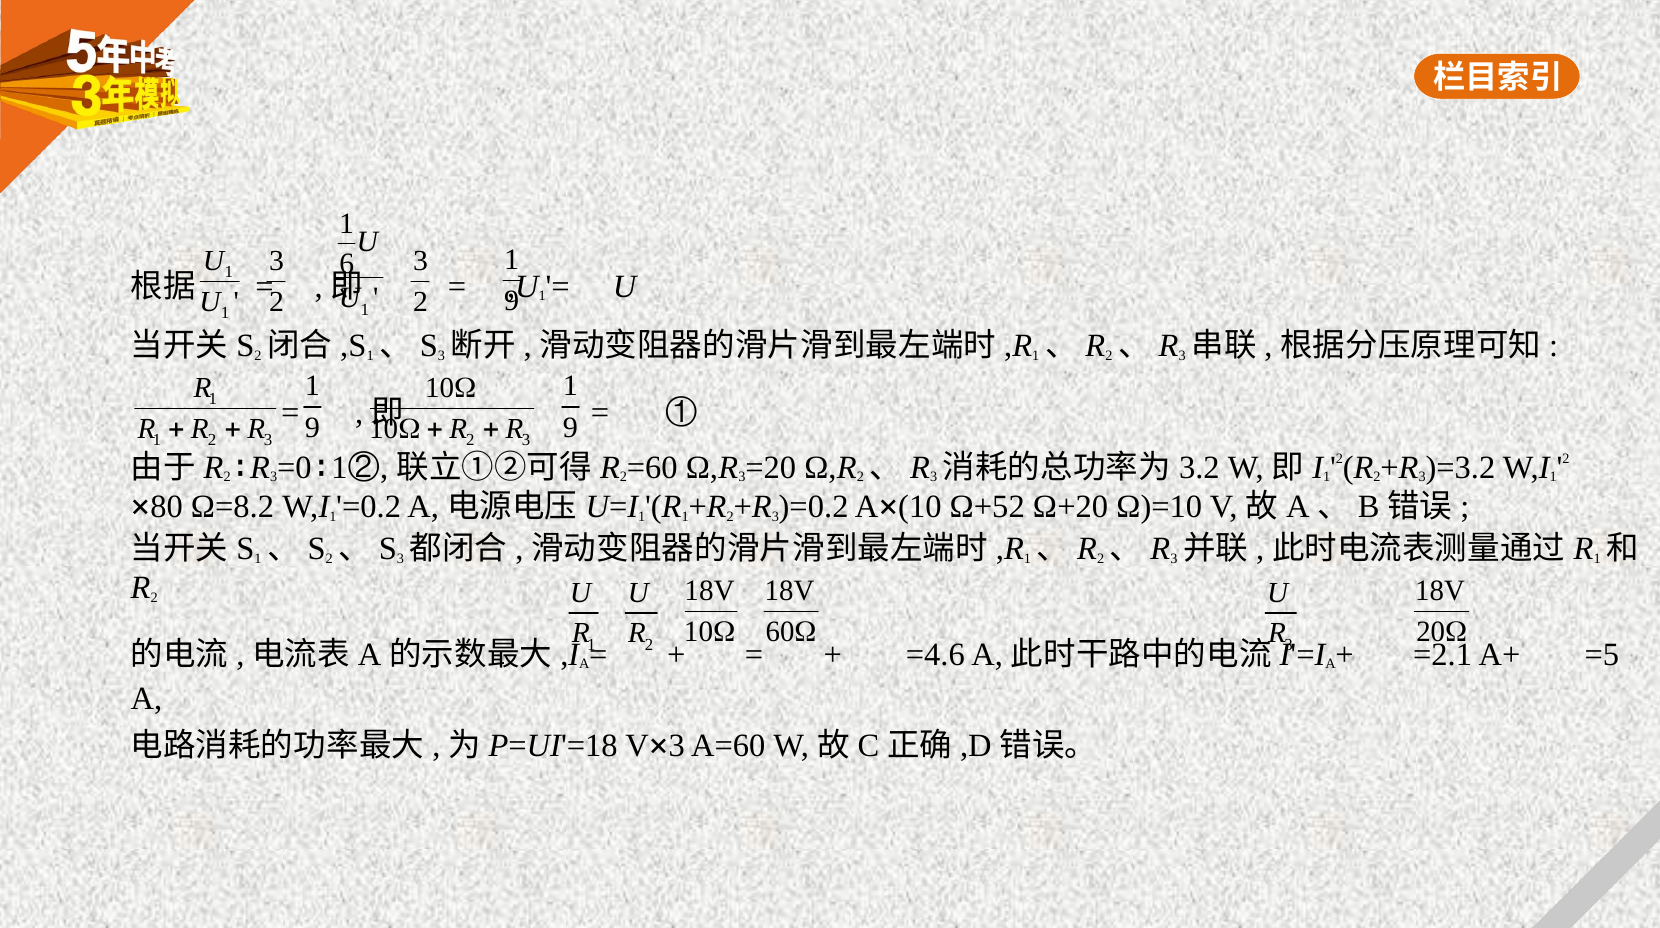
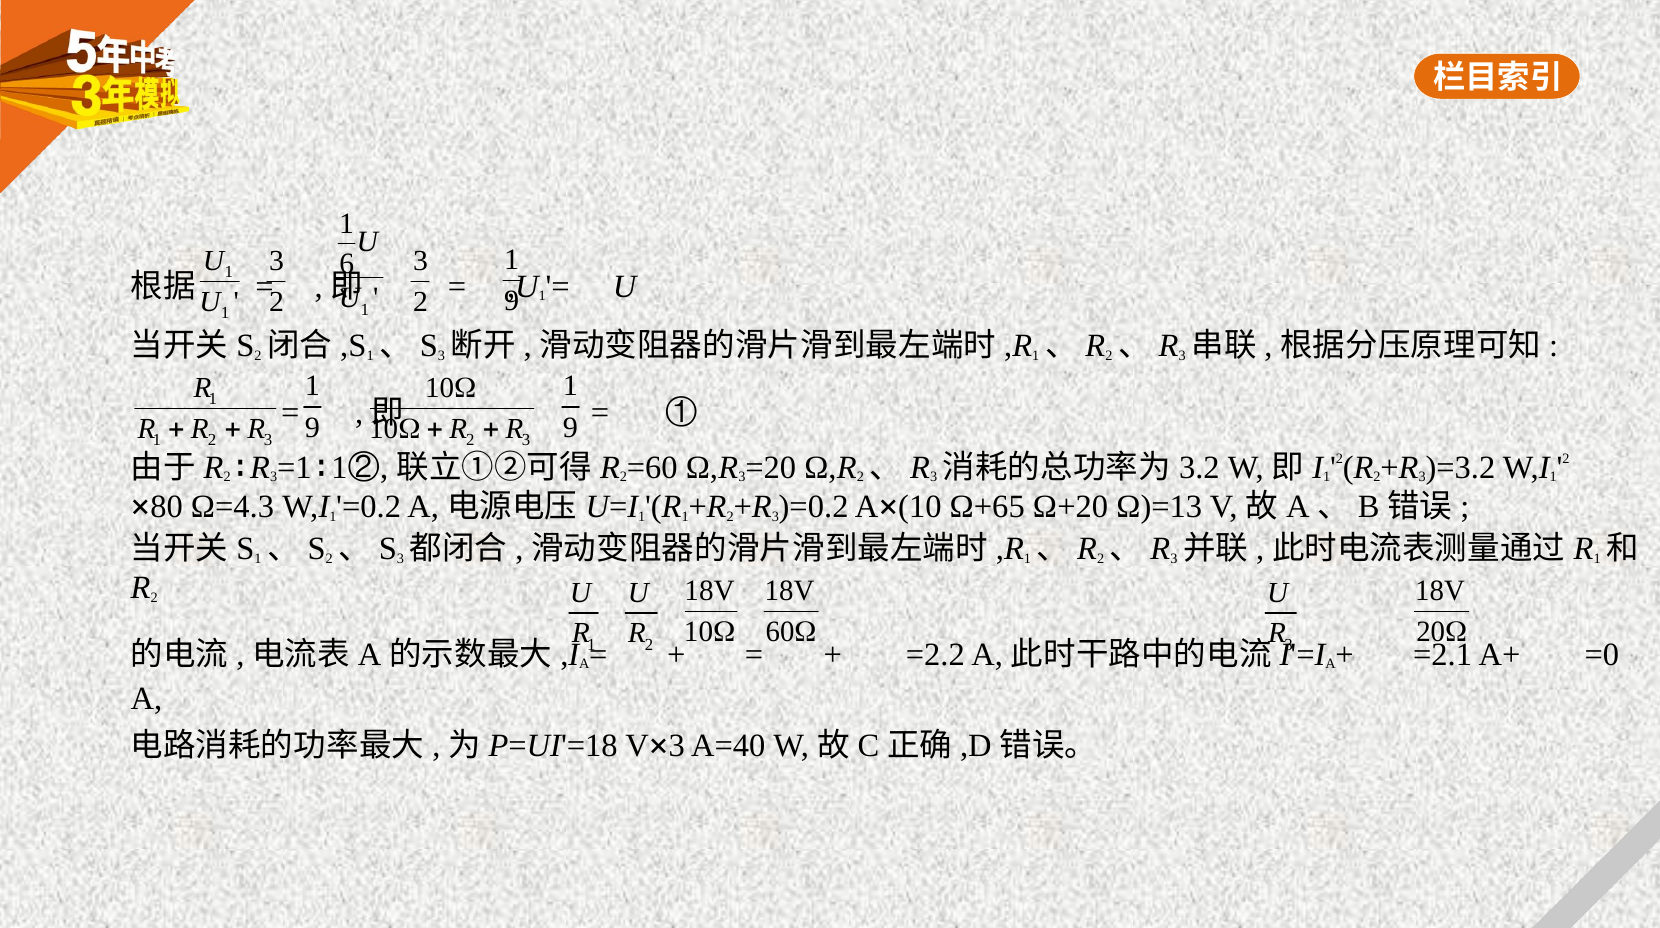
=0: =0 -> =1
Ω=8.2: Ω=8.2 -> Ω=4.3
Ω+52: Ω+52 -> Ω+65
Ω)=10: Ω)=10 -> Ω)=13
=4.6: =4.6 -> =2.2
=5: =5 -> =0
A=60: A=60 -> A=40
